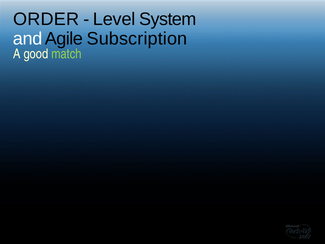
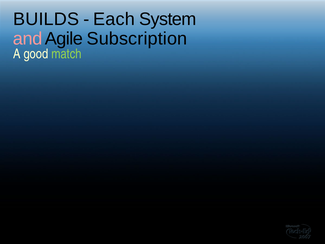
ORDER: ORDER -> BUILDS
Level: Level -> Each
and colour: white -> pink
